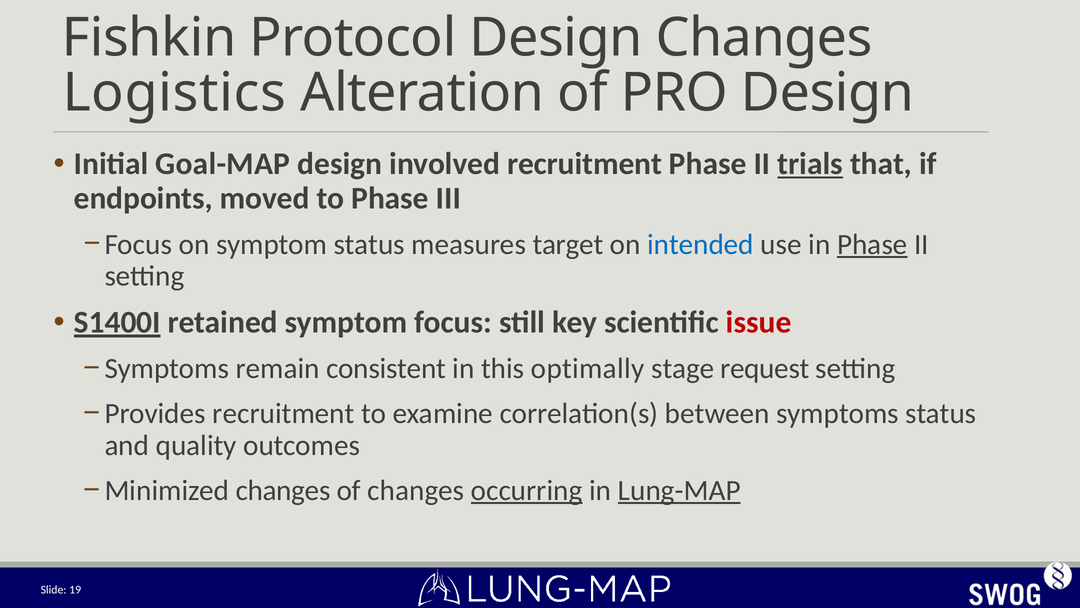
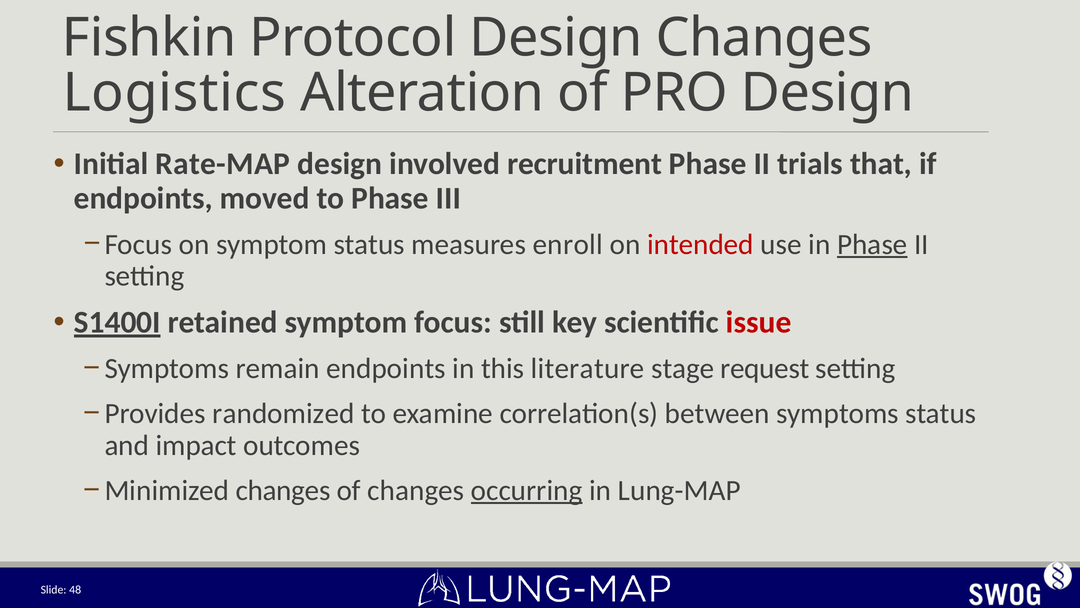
Goal-MAP: Goal-MAP -> Rate-MAP
trials underline: present -> none
target: target -> enroll
intended colour: blue -> red
remain consistent: consistent -> endpoints
optimally: optimally -> literature
Provides recruitment: recruitment -> randomized
quality: quality -> impact
Lung-MAP underline: present -> none
19: 19 -> 48
